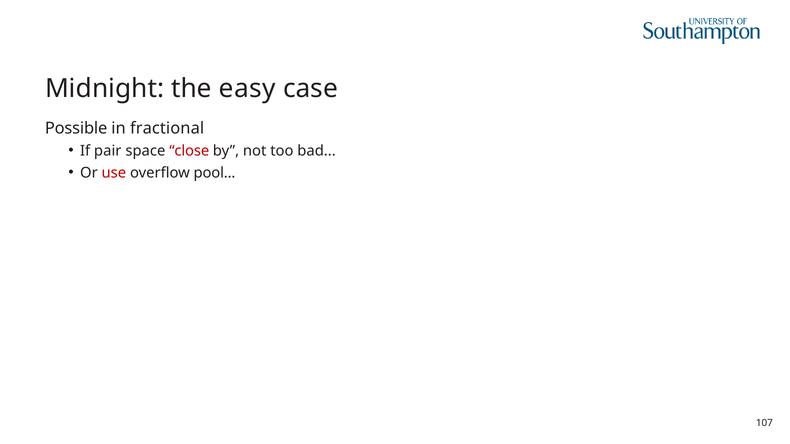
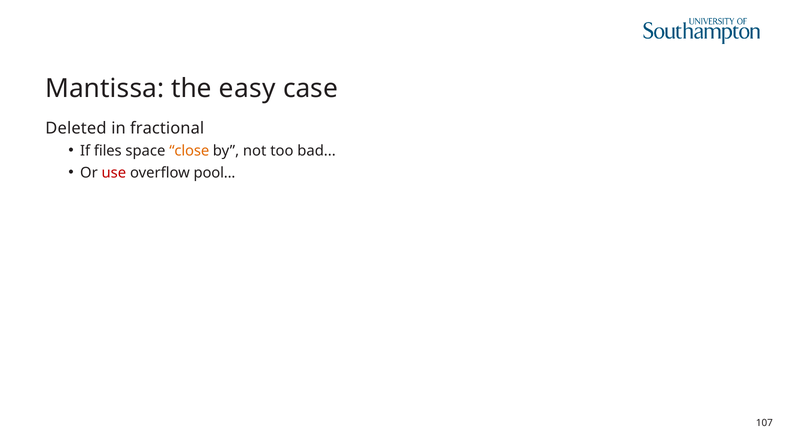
Midnight: Midnight -> Mantissa
Possible: Possible -> Deleted
pair: pair -> files
close colour: red -> orange
